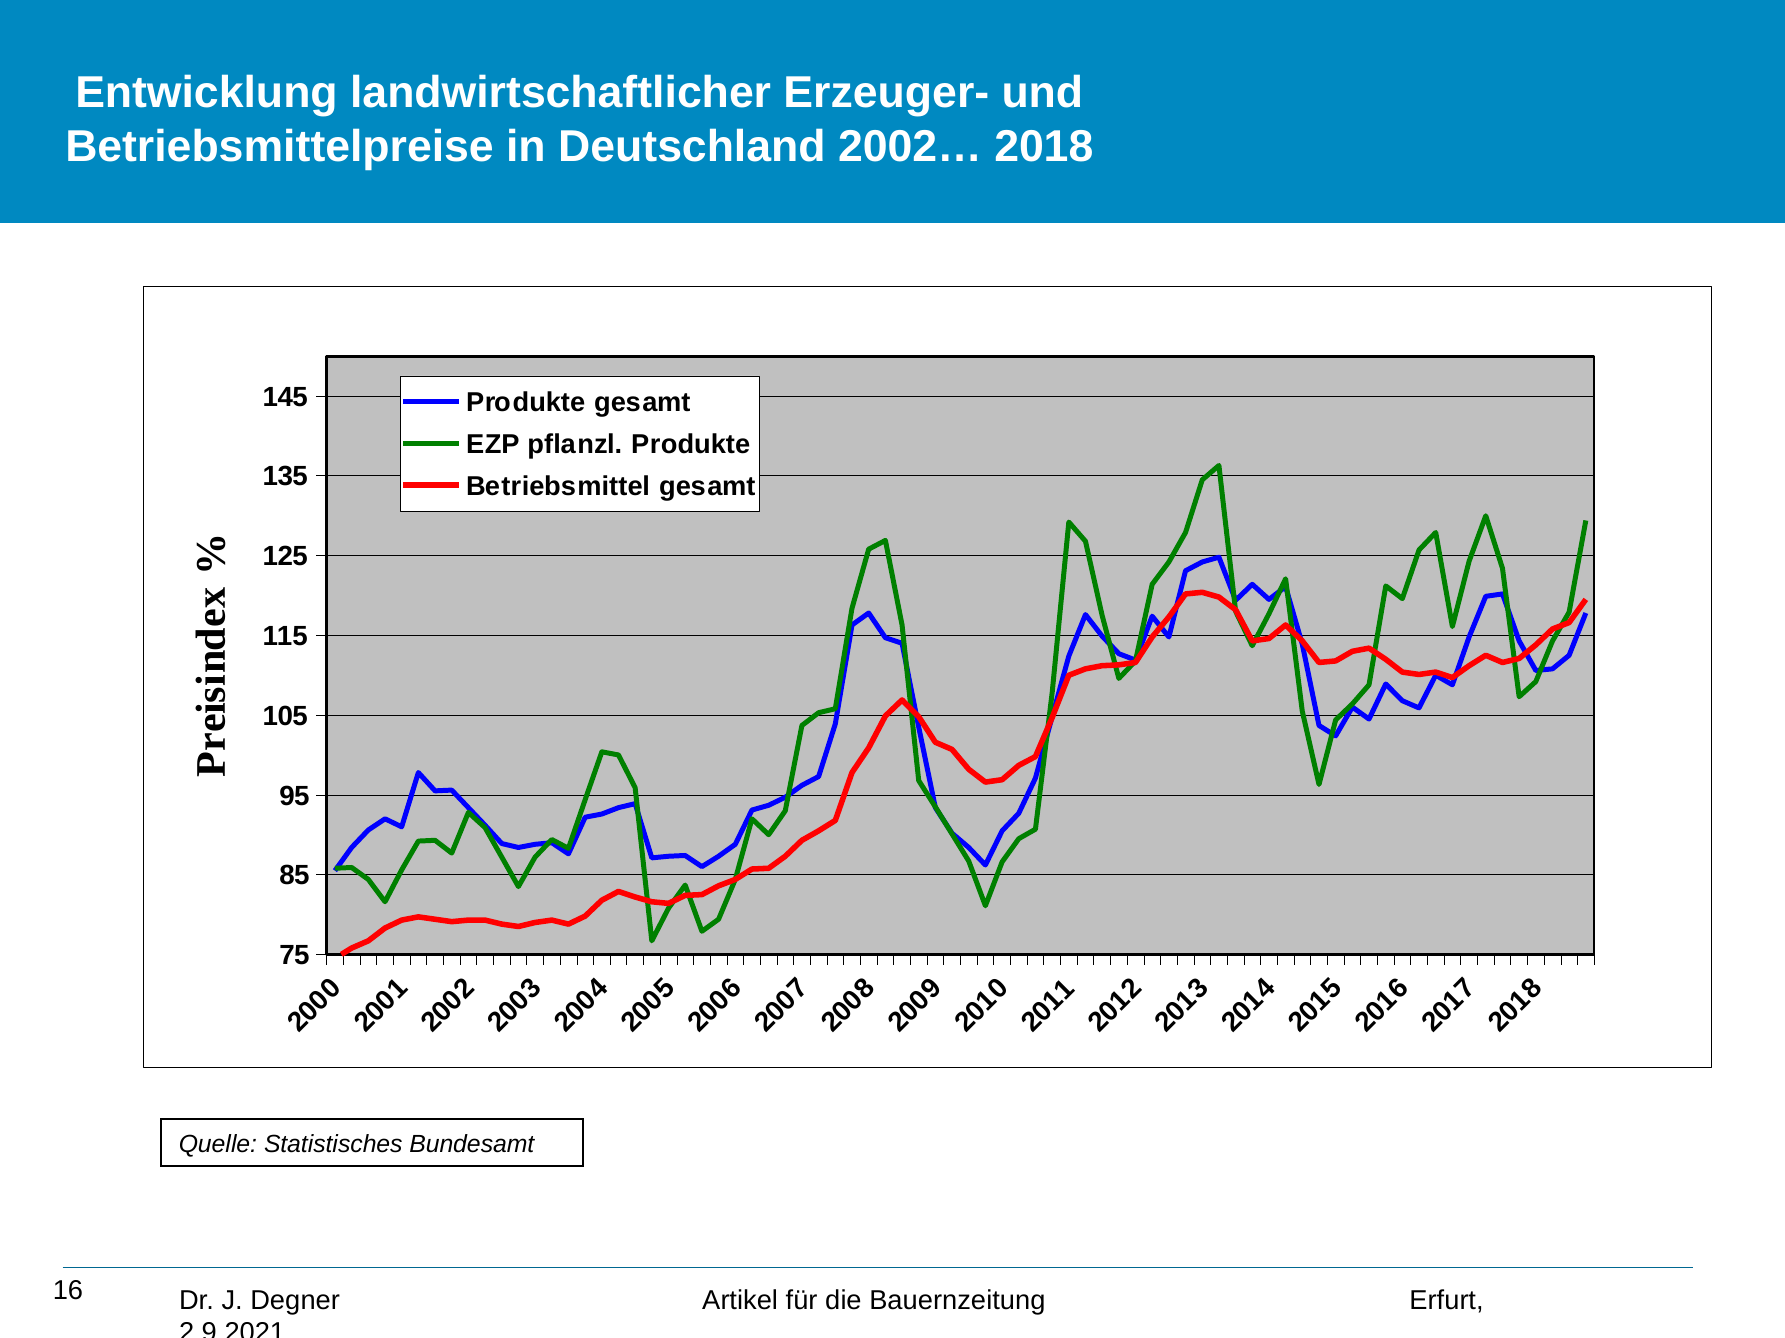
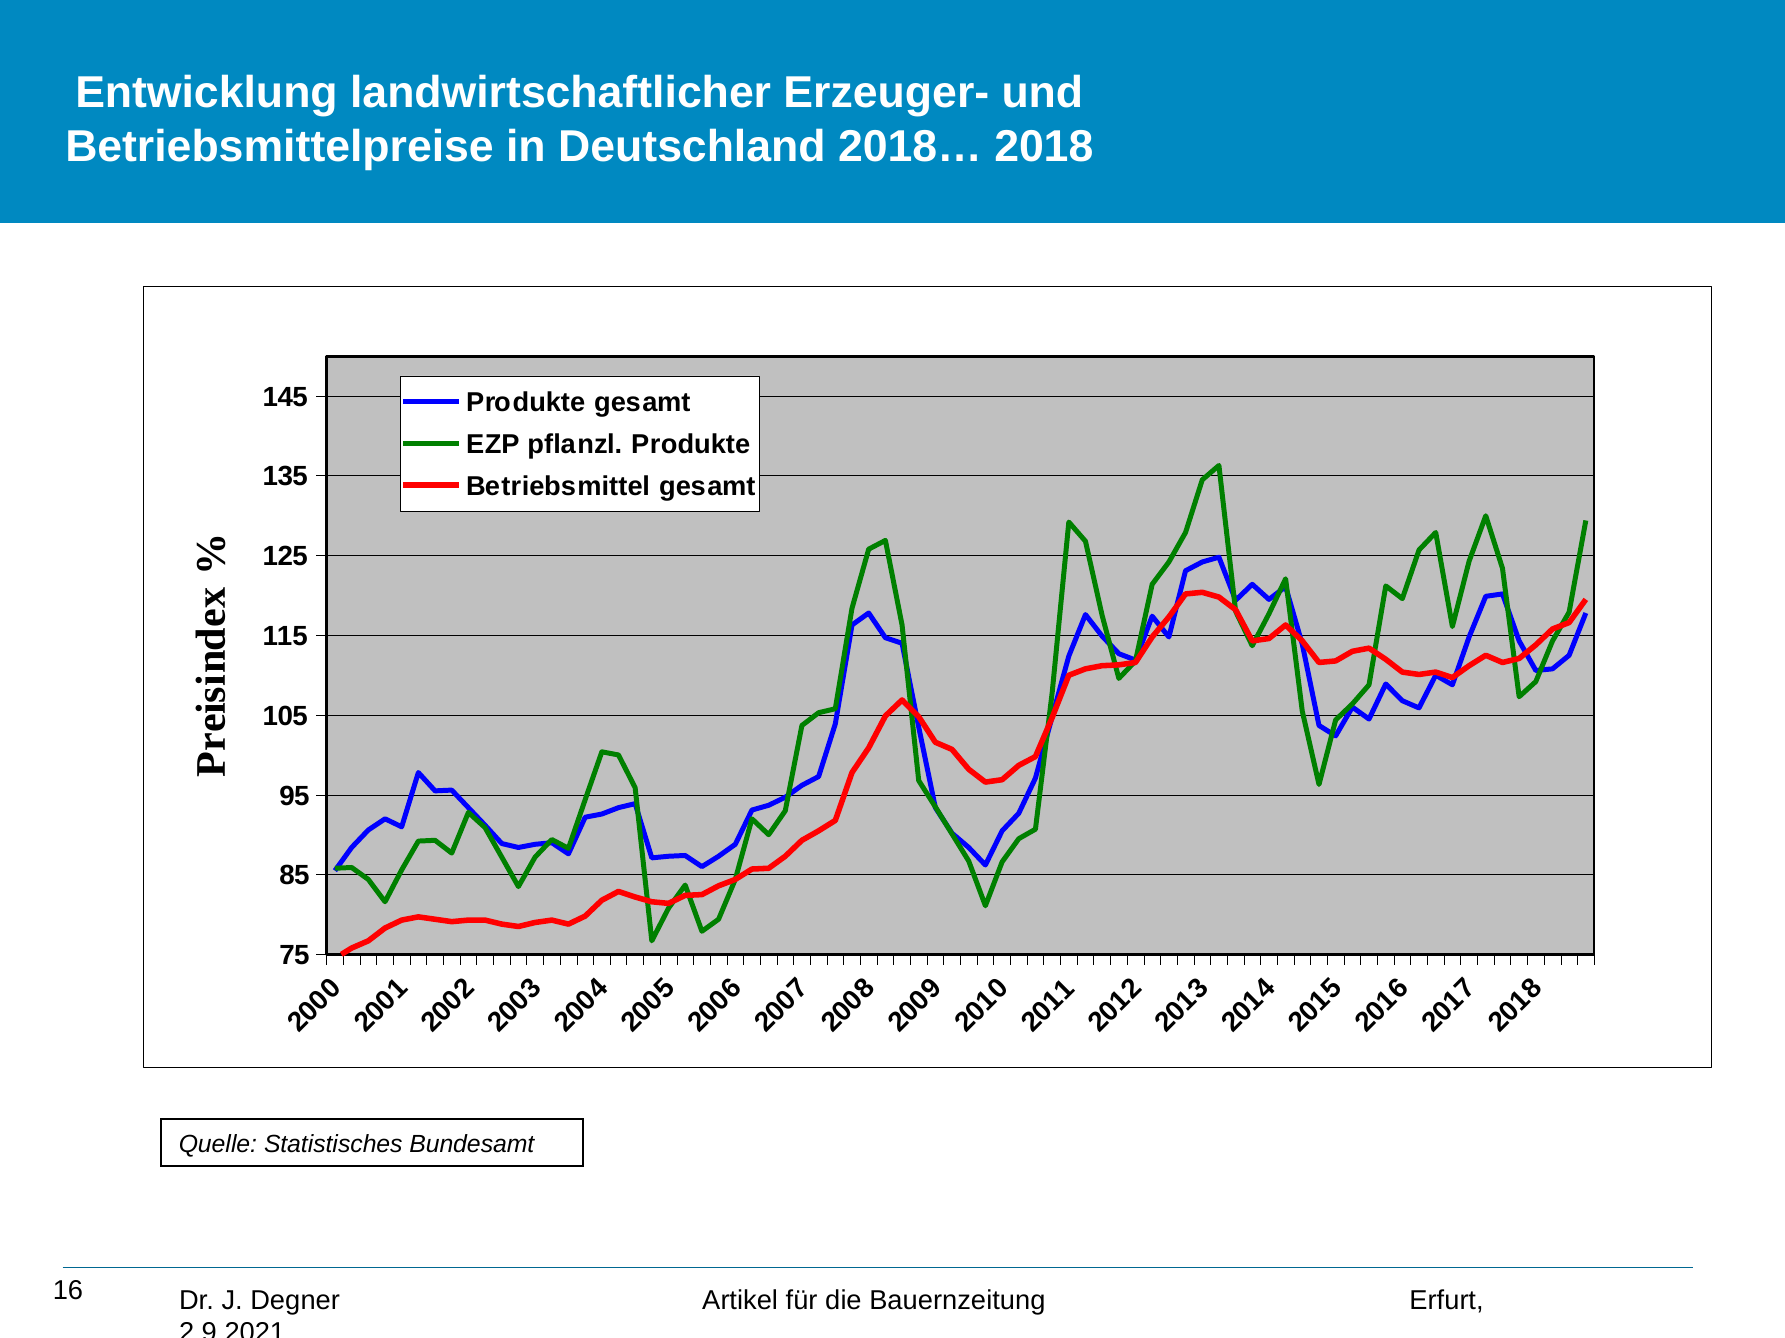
2002…: 2002… -> 2018…
